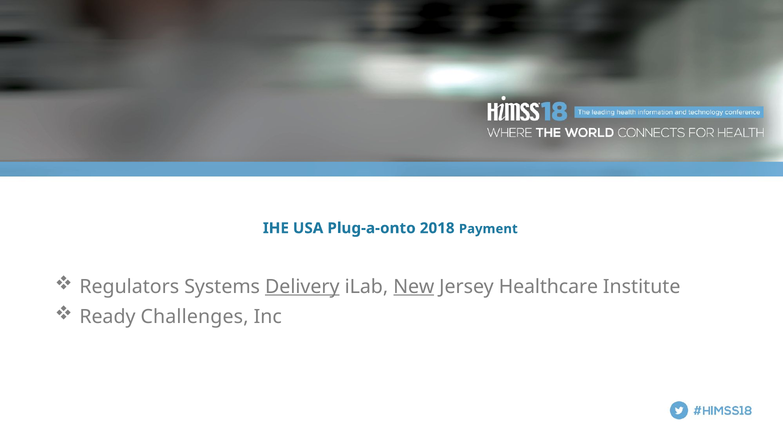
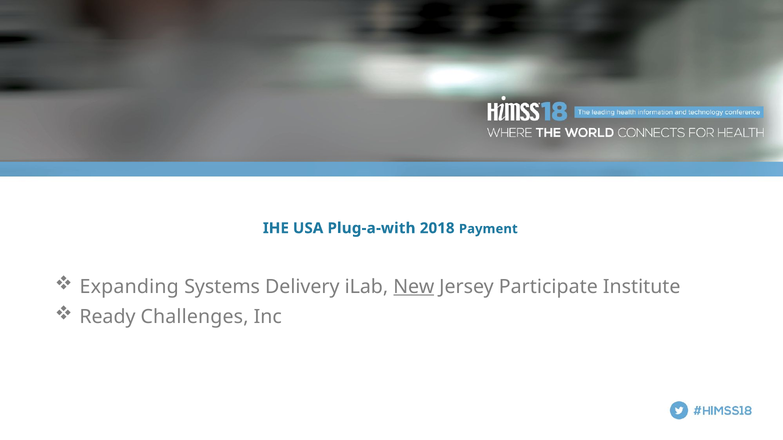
Plug-a-onto: Plug-a-onto -> Plug-a-with
Regulators: Regulators -> Expanding
Delivery underline: present -> none
Healthcare: Healthcare -> Participate
